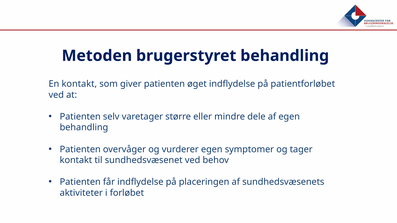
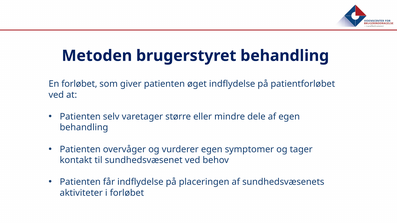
En kontakt: kontakt -> forløbet
